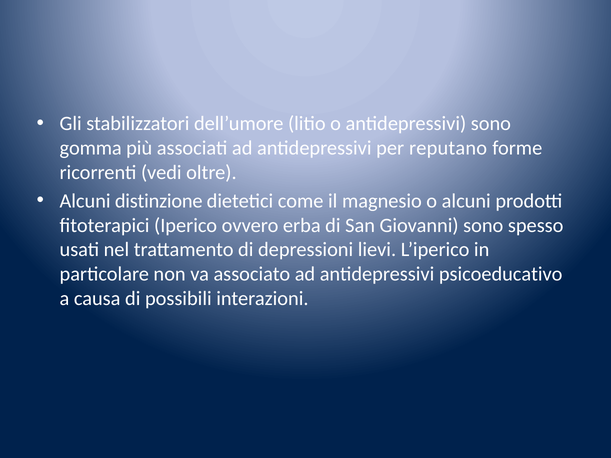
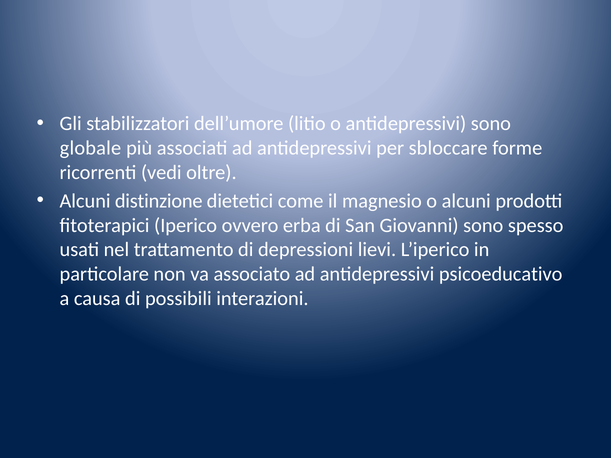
gomma: gomma -> globale
reputano: reputano -> sbloccare
